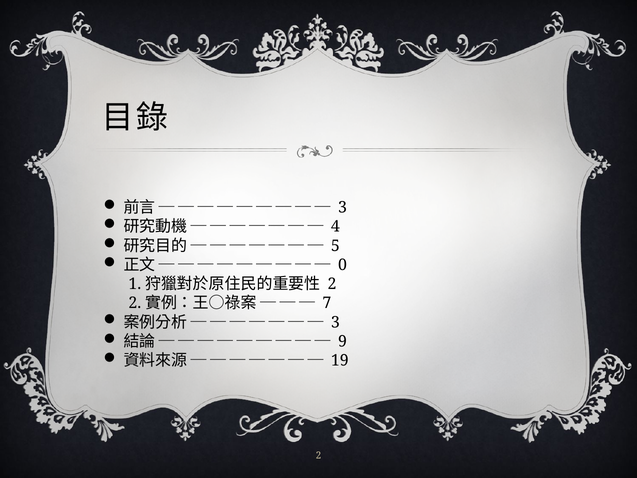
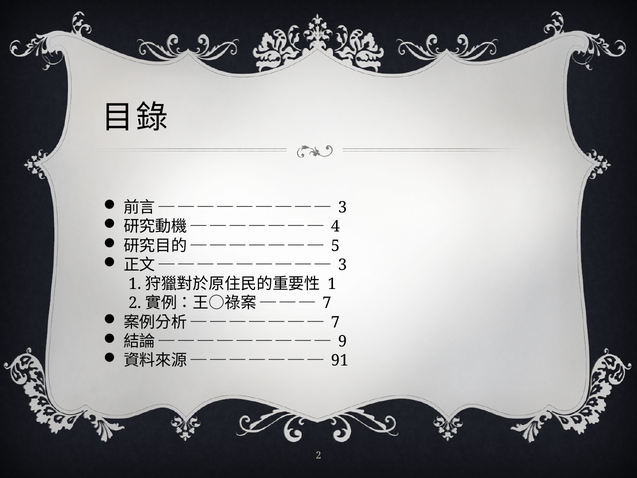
0 at (343, 265): 0 -> 3
2 at (332, 284): 2 -> 1
3 at (335, 322): 3 -> 7
19: 19 -> 91
